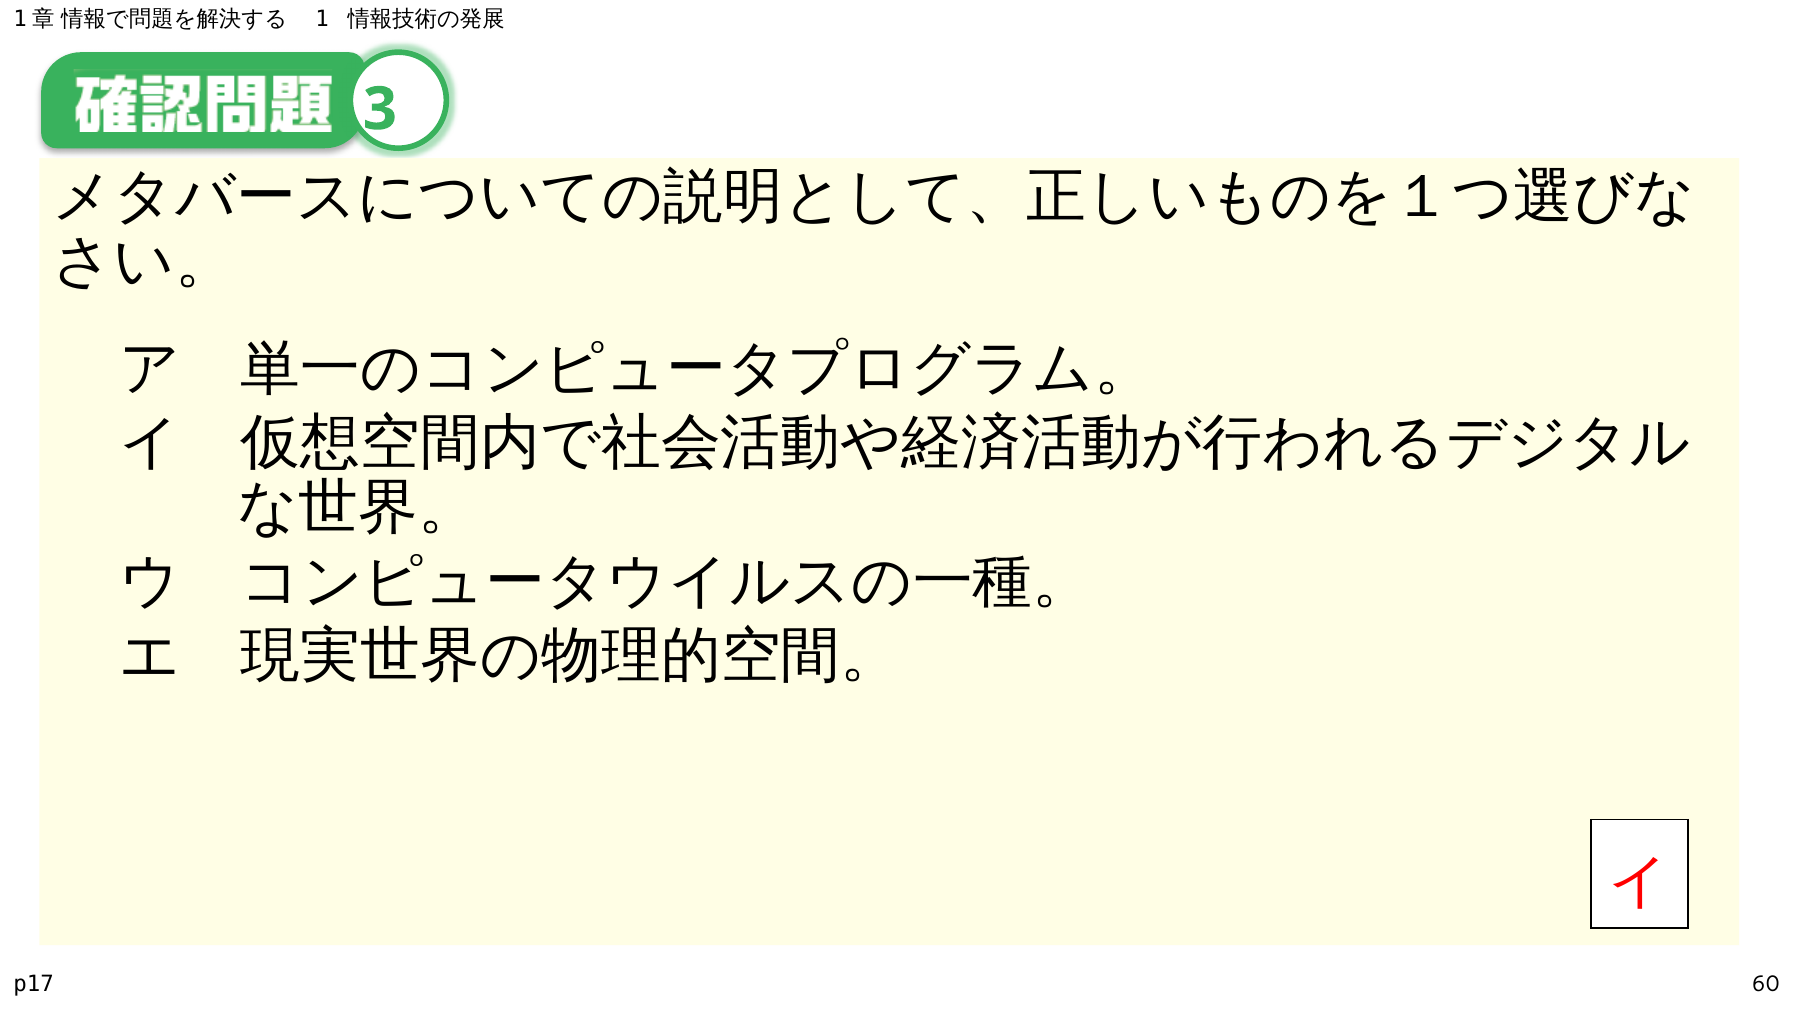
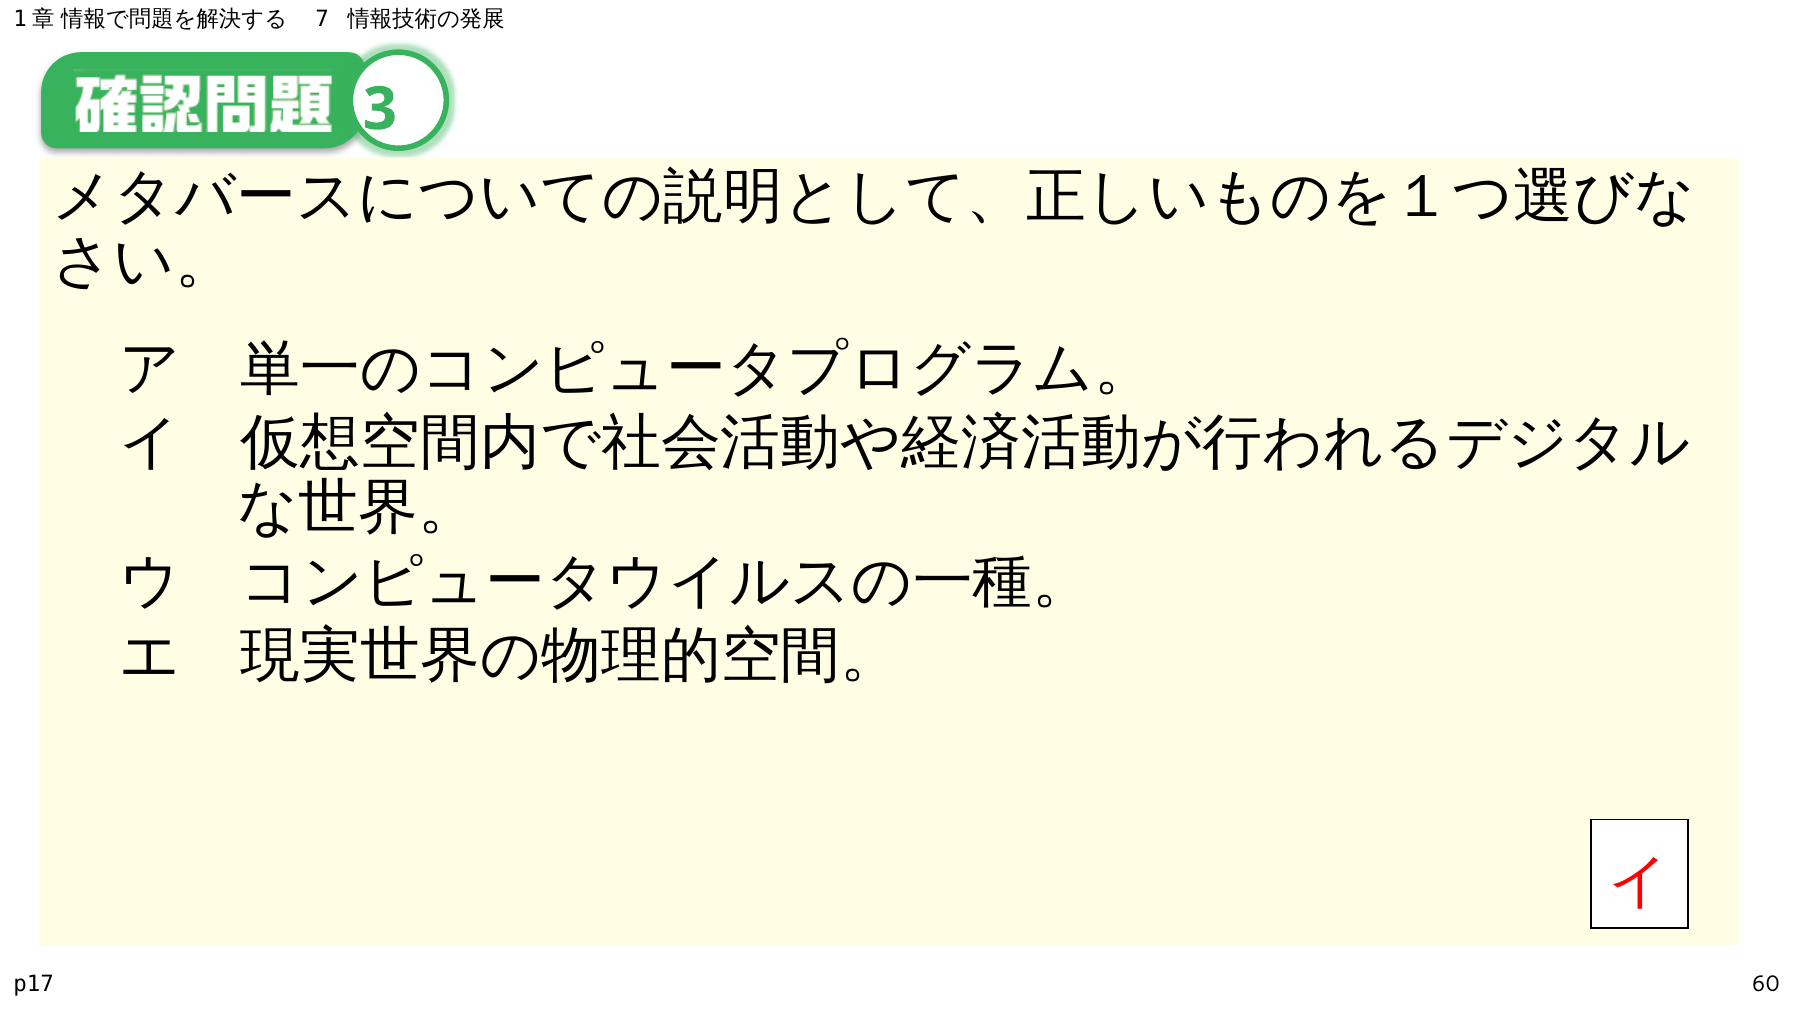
1: 1 -> 7
